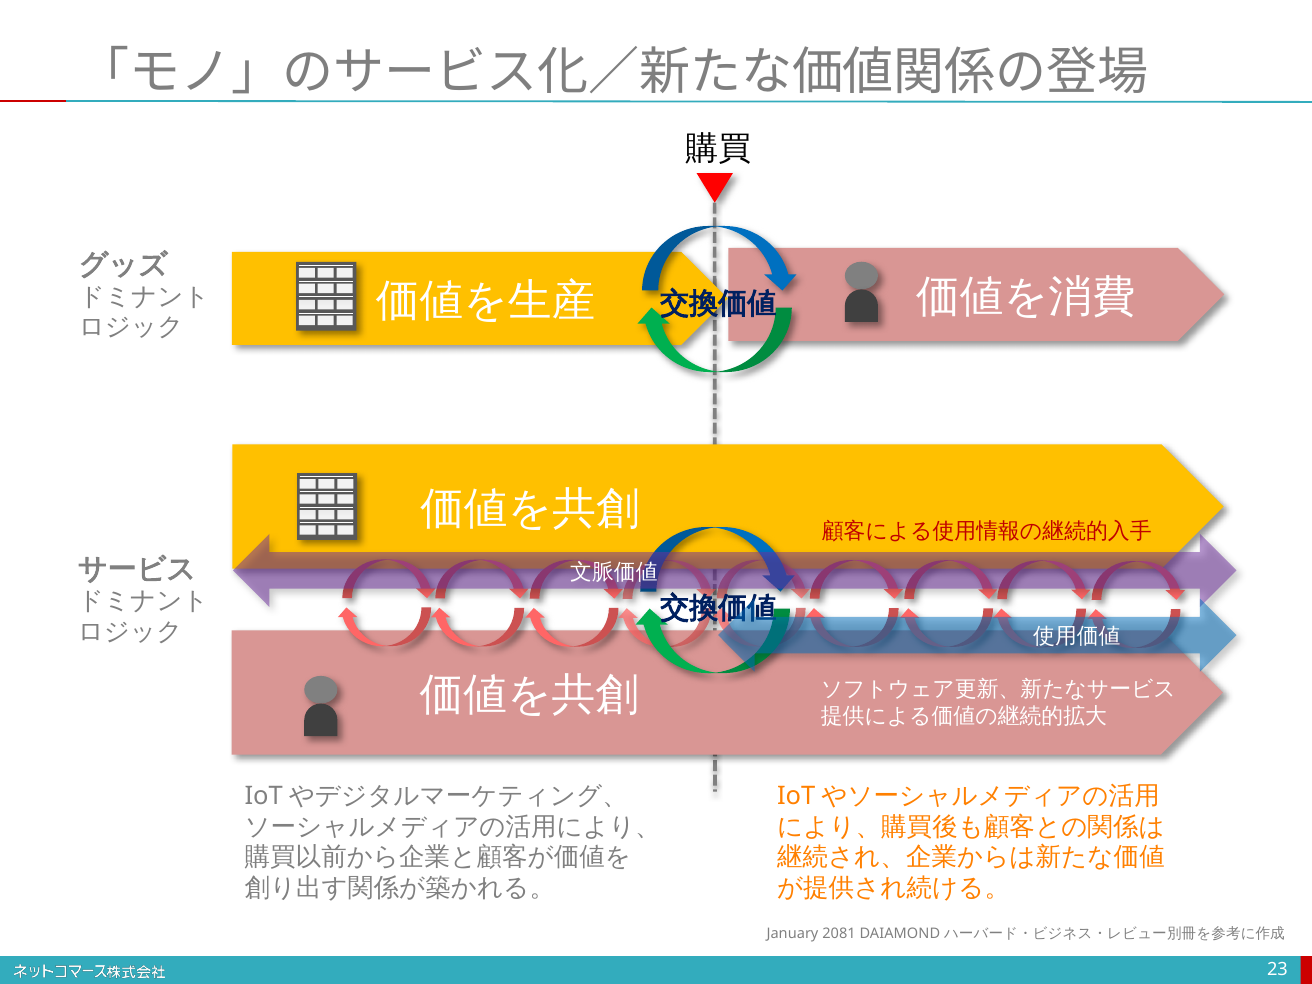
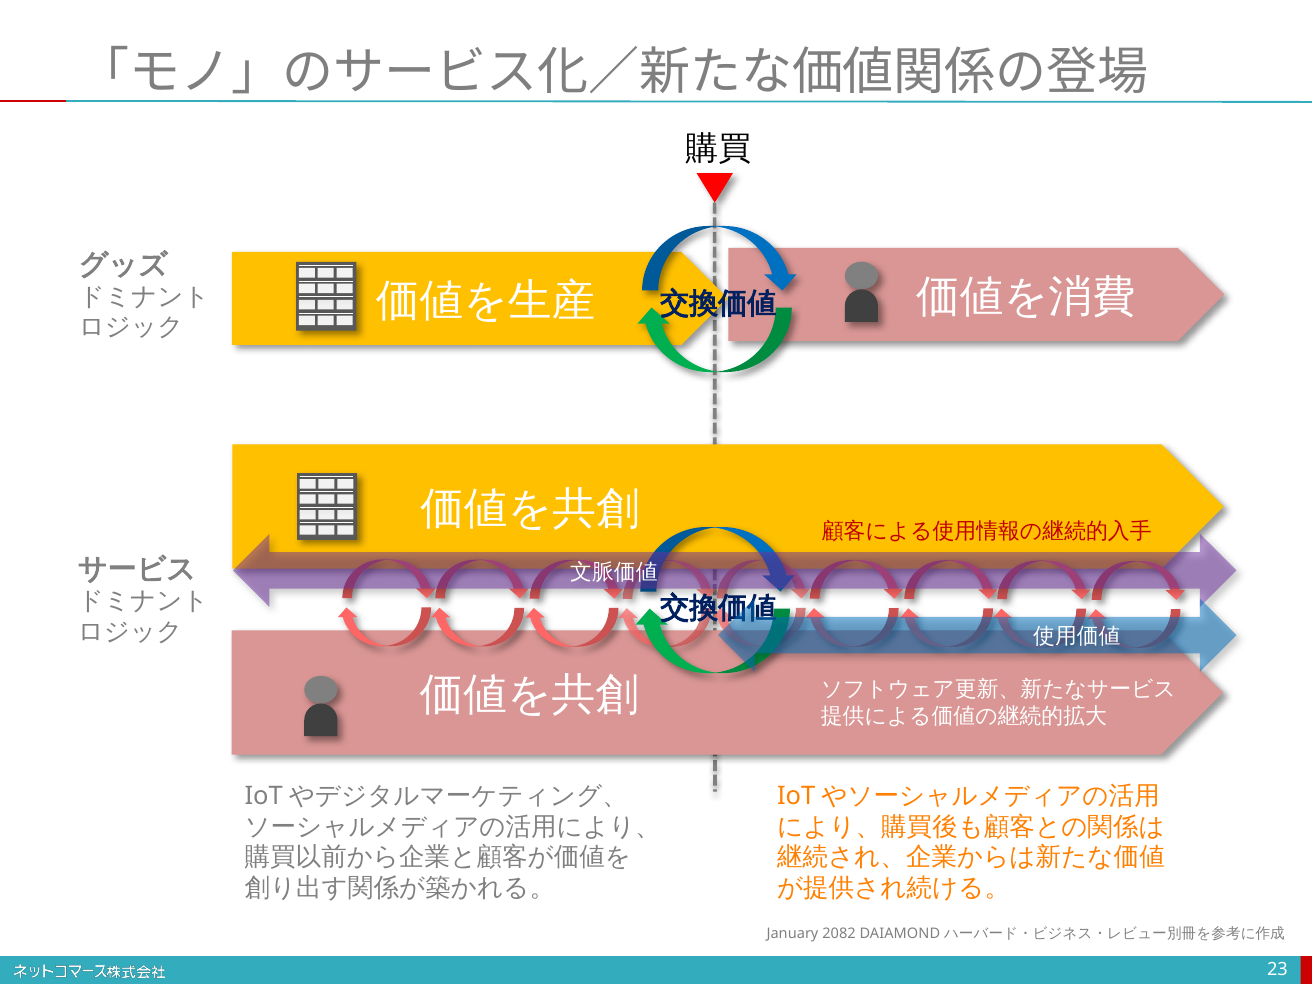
2081: 2081 -> 2082
